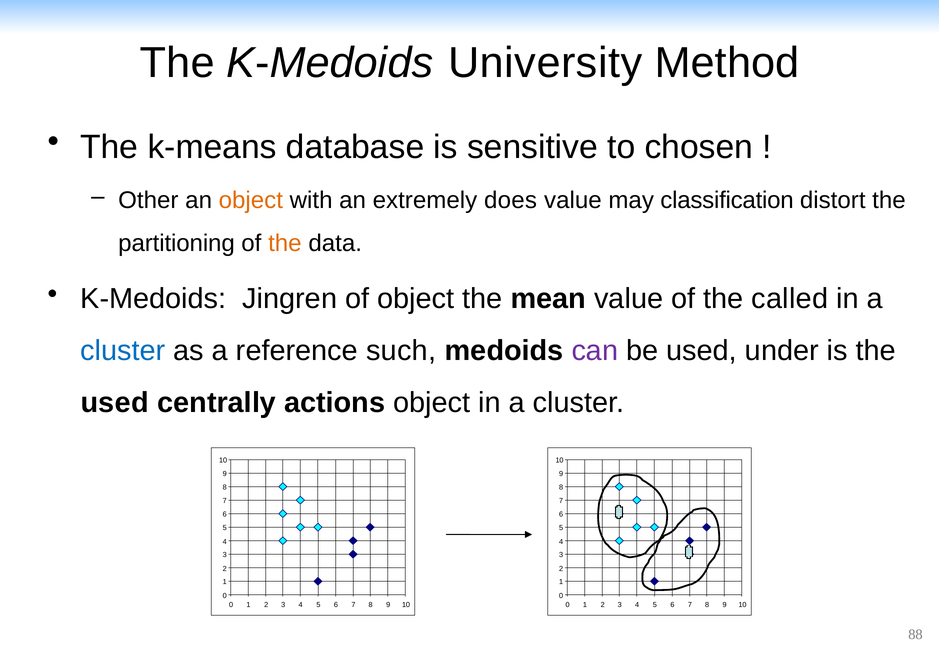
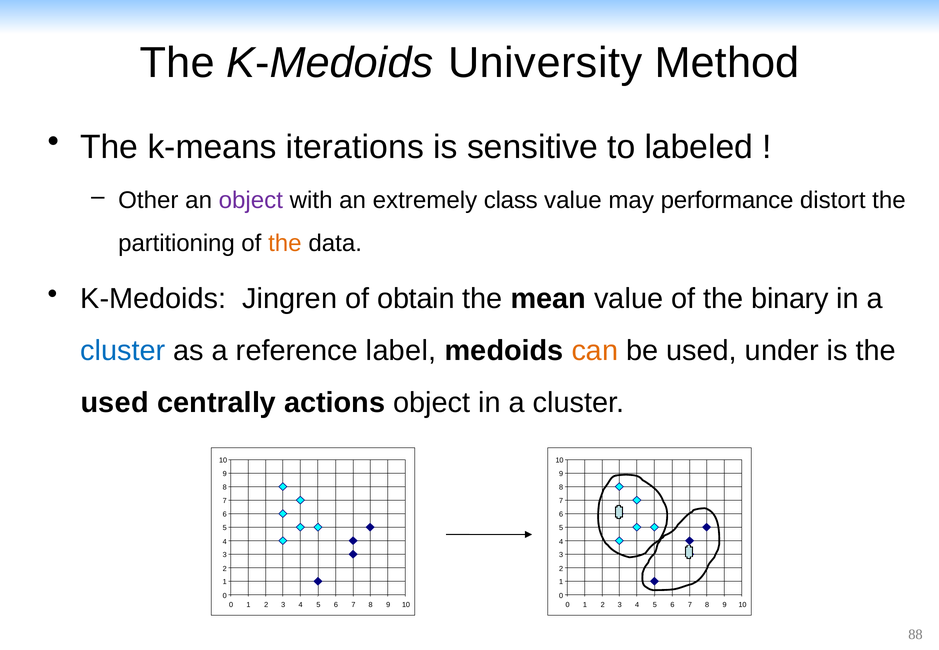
database: database -> iterations
chosen: chosen -> labeled
object at (251, 200) colour: orange -> purple
does: does -> class
classification: classification -> performance
of object: object -> obtain
called: called -> binary
such: such -> label
can colour: purple -> orange
